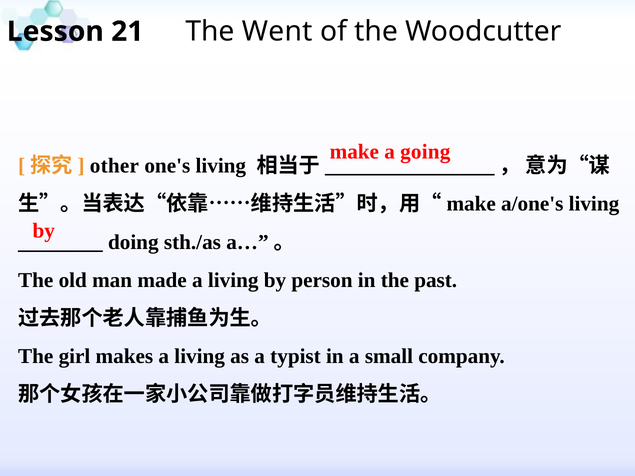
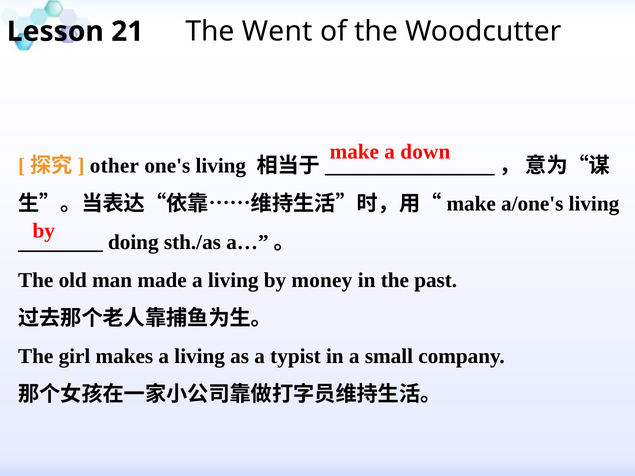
going: going -> down
person: person -> money
